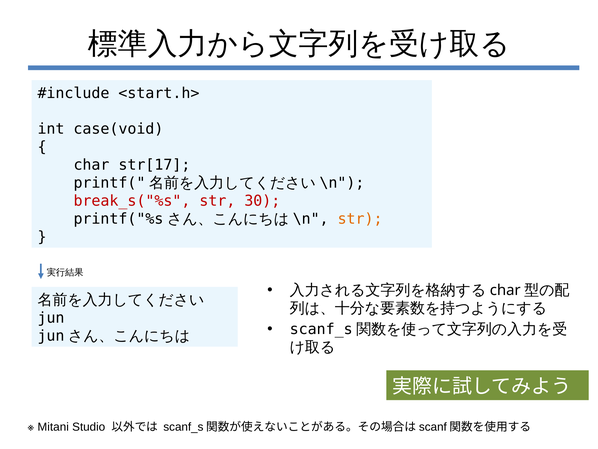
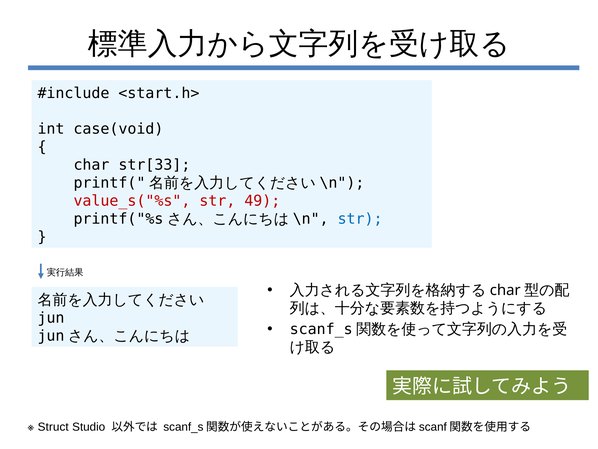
str[17: str[17 -> str[33
break_s("%s: break_s("%s -> value_s("%s
30: 30 -> 49
str at (360, 219) colour: orange -> blue
Mitani: Mitani -> Struct
